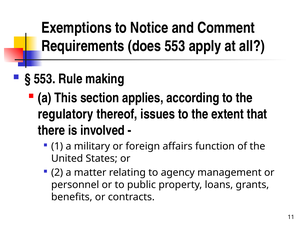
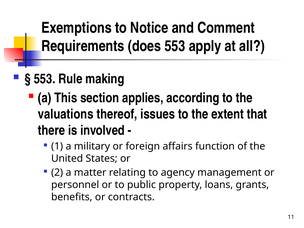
regulatory: regulatory -> valuations
